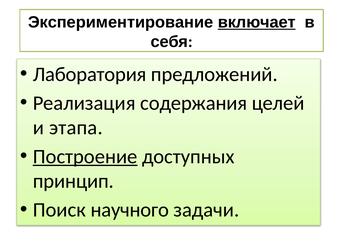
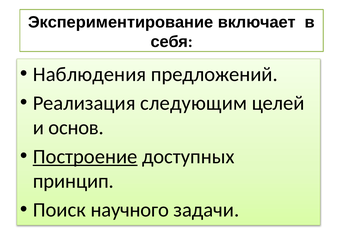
включает underline: present -> none
Лаборатория: Лаборатория -> Наблюдения
содержания: содержания -> следующим
этапа: этапа -> основ
